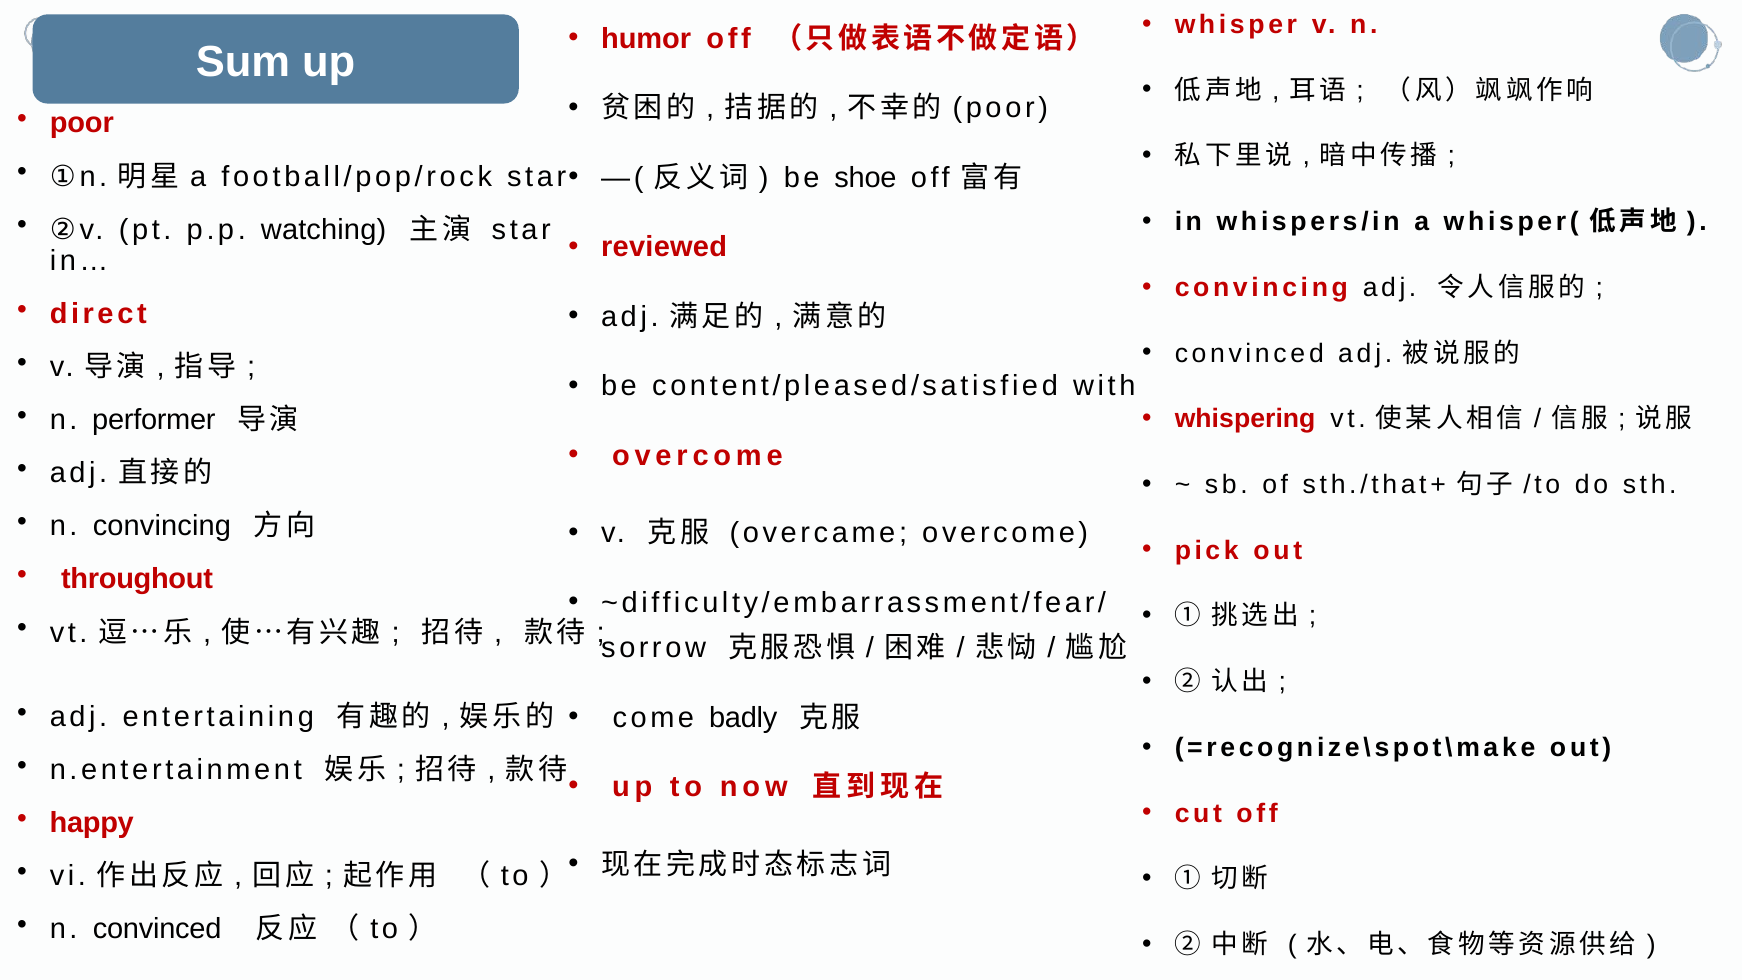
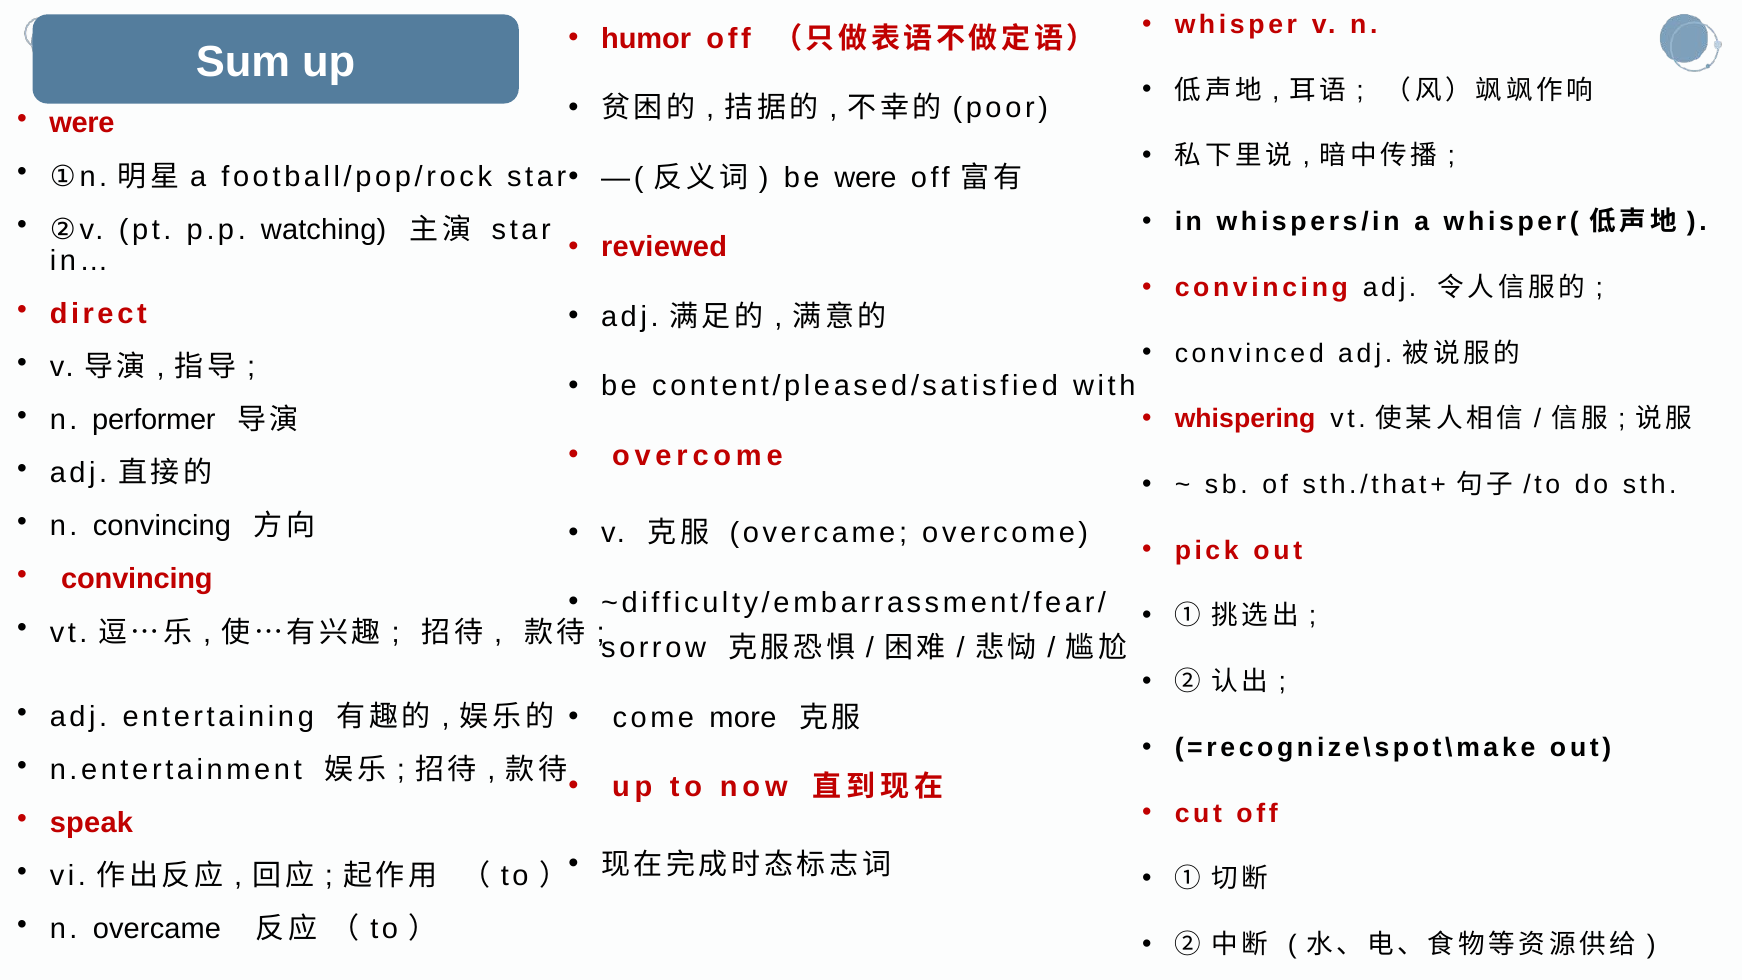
poor at (82, 123): poor -> were
be shoe: shoe -> were
throughout at (137, 579): throughout -> convincing
badly: badly -> more
happy: happy -> speak
n convinced: convinced -> overcame
